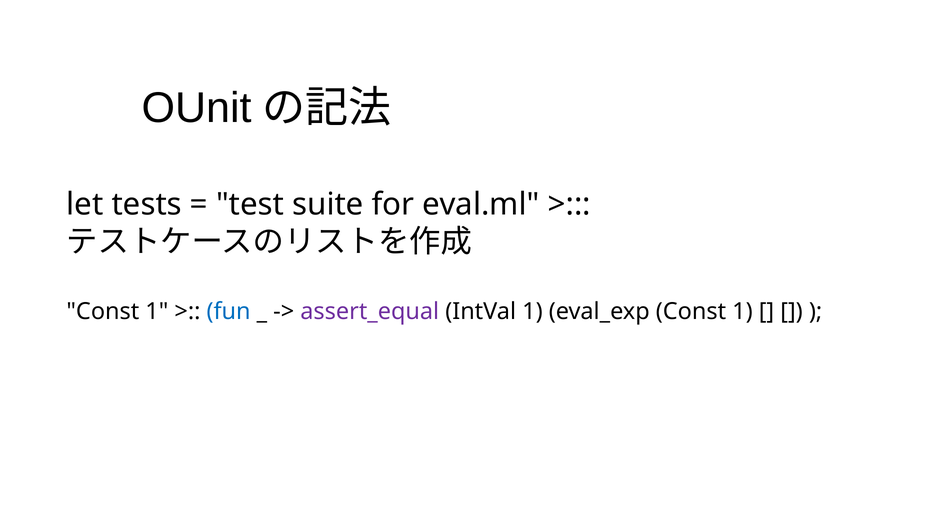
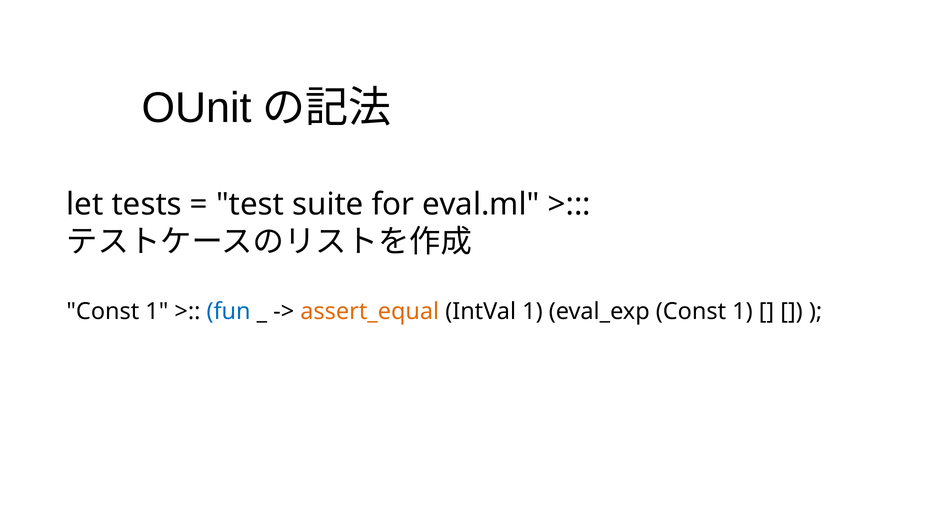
assert_equal colour: purple -> orange
